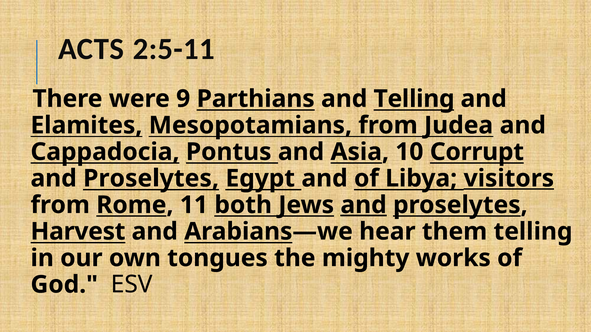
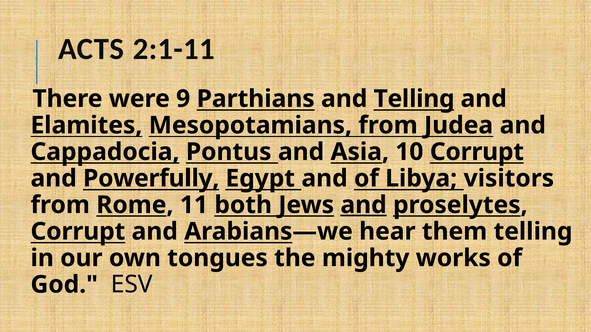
2:5-11: 2:5-11 -> 2:1-11
Proselytes at (151, 179): Proselytes -> Powerfully
visitors underline: present -> none
Harvest at (78, 232): Harvest -> Corrupt
